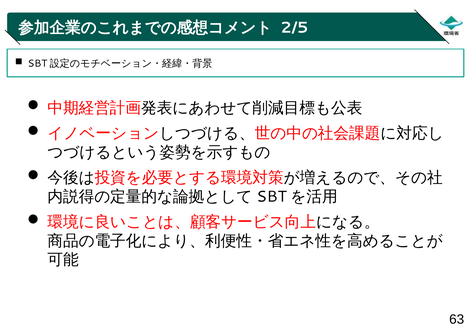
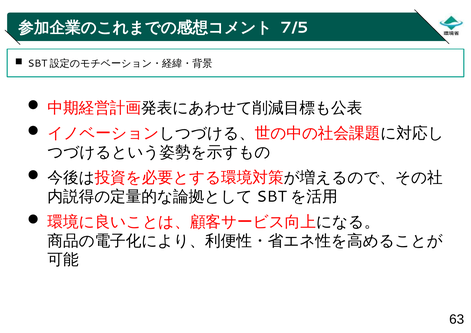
2/5: 2/5 -> 7/5
